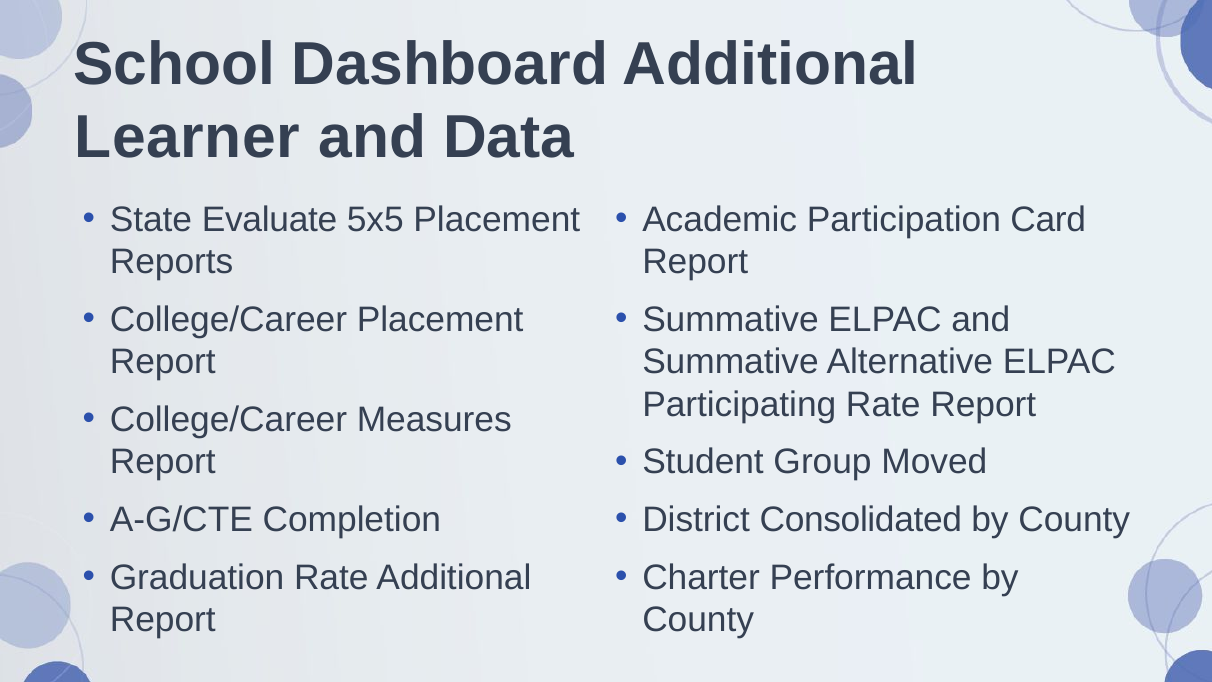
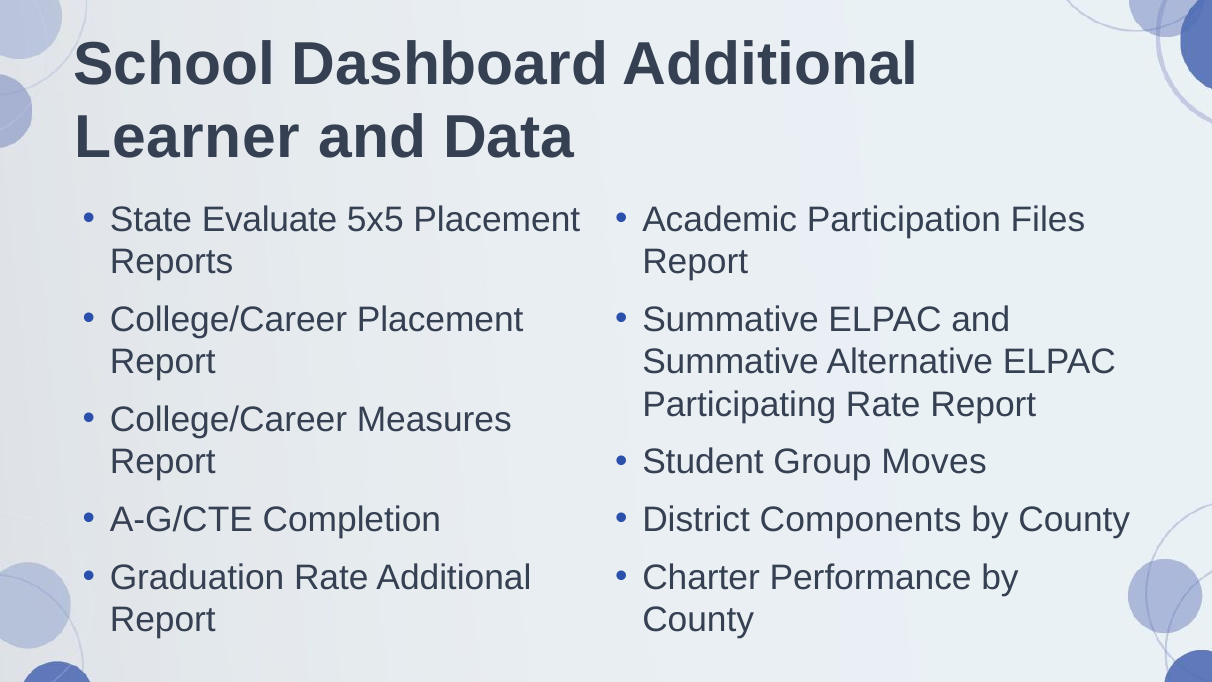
Card: Card -> Files
Moved: Moved -> Moves
Consolidated: Consolidated -> Components
